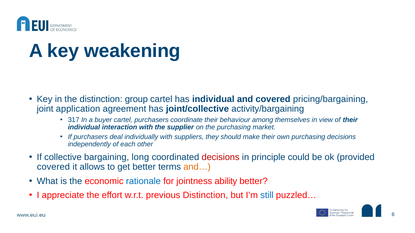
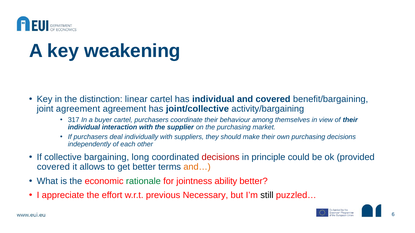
group: group -> linear
pricing/bargaining: pricing/bargaining -> benefit/bargaining
joint application: application -> agreement
rationale colour: blue -> green
previous Distinction: Distinction -> Necessary
still colour: blue -> black
